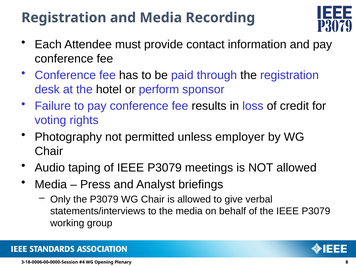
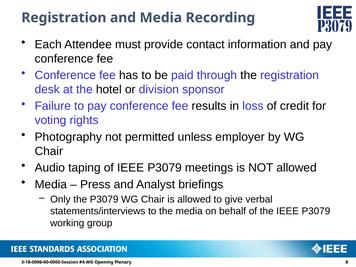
perform: perform -> division
